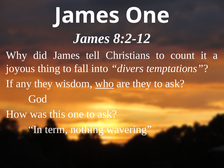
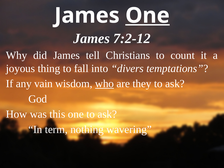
One at (147, 16) underline: none -> present
8:2-12: 8:2-12 -> 7:2-12
any they: they -> vain
